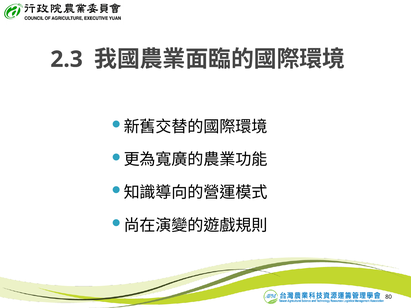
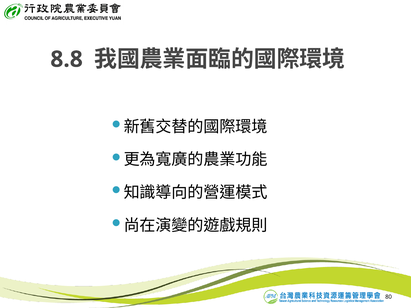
2.3: 2.3 -> 8.8
